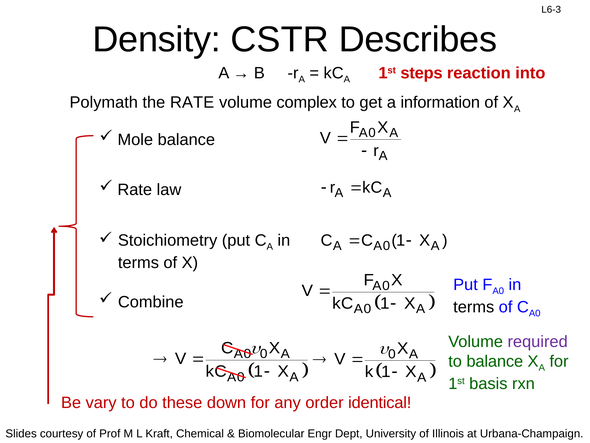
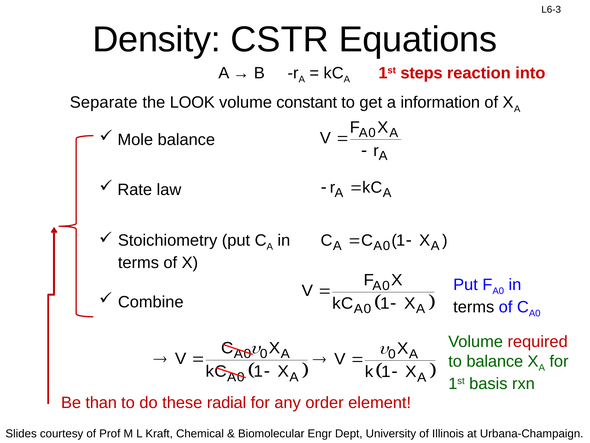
Describes: Describes -> Equations
Polymath: Polymath -> Separate
the RATE: RATE -> LOOK
complex: complex -> constant
required colour: purple -> red
vary: vary -> than
down: down -> radial
identical: identical -> element
